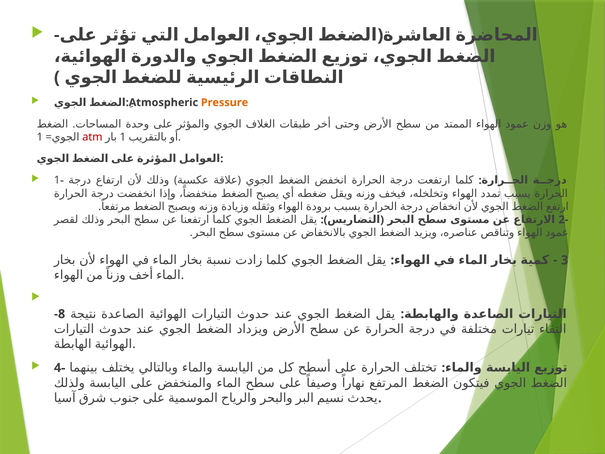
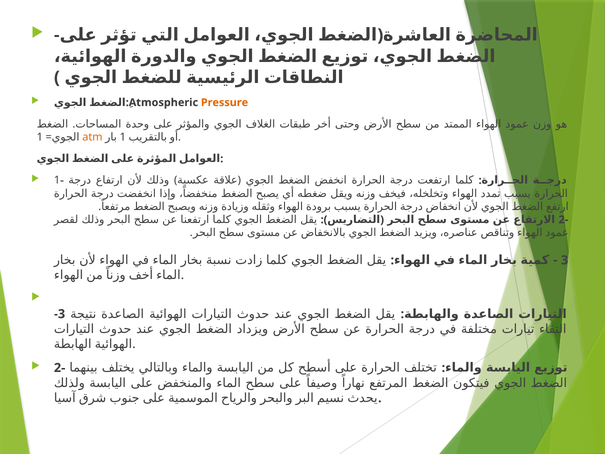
atm colour: red -> orange
-8: -8 -> -3
4-: 4- -> 2-
